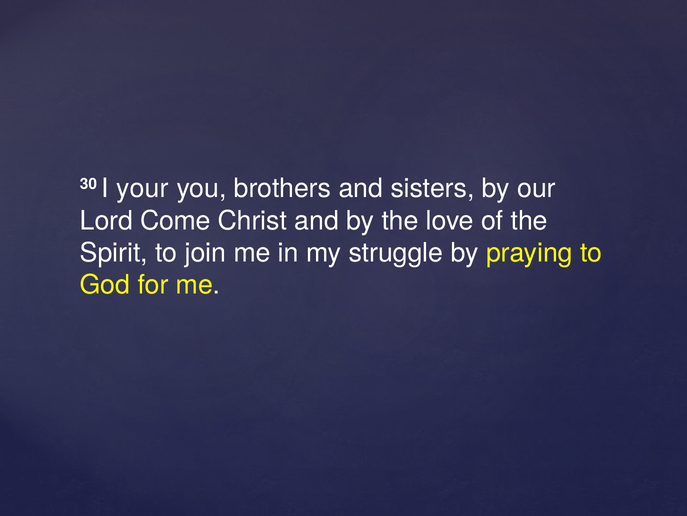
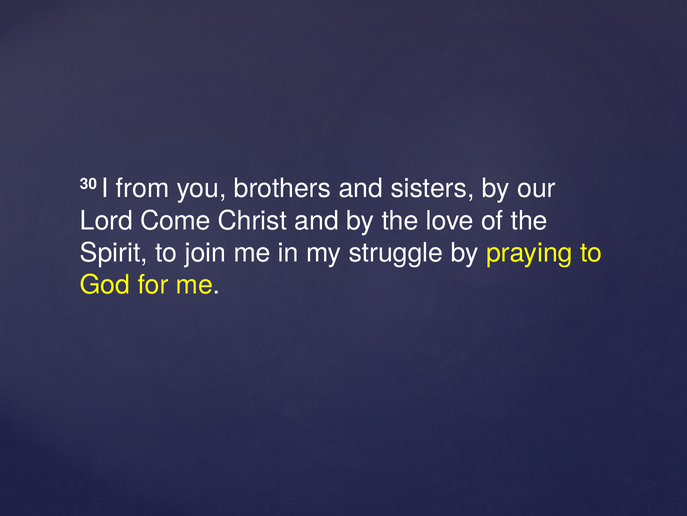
your: your -> from
